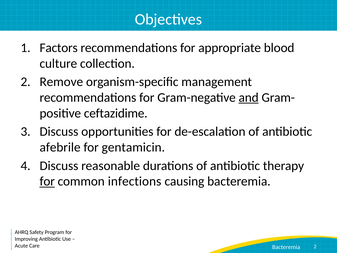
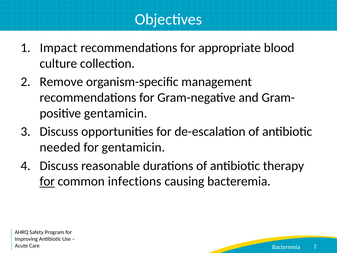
Factors: Factors -> Impact
and underline: present -> none
ceftazidime at (116, 113): ceftazidime -> gentamicin
afebrile: afebrile -> needed
